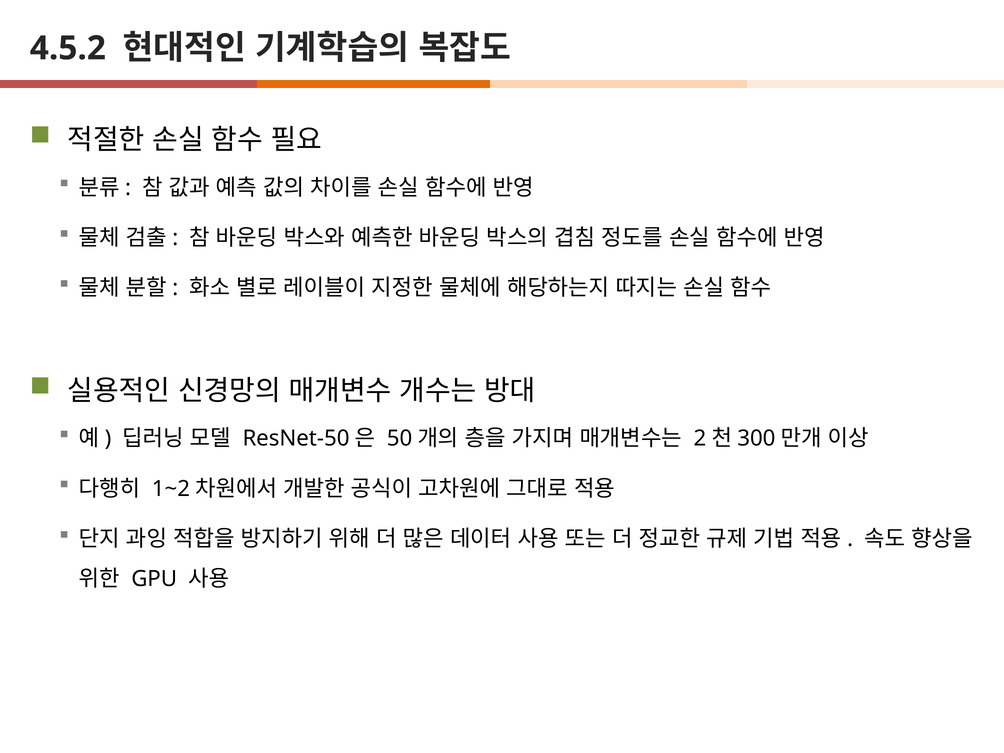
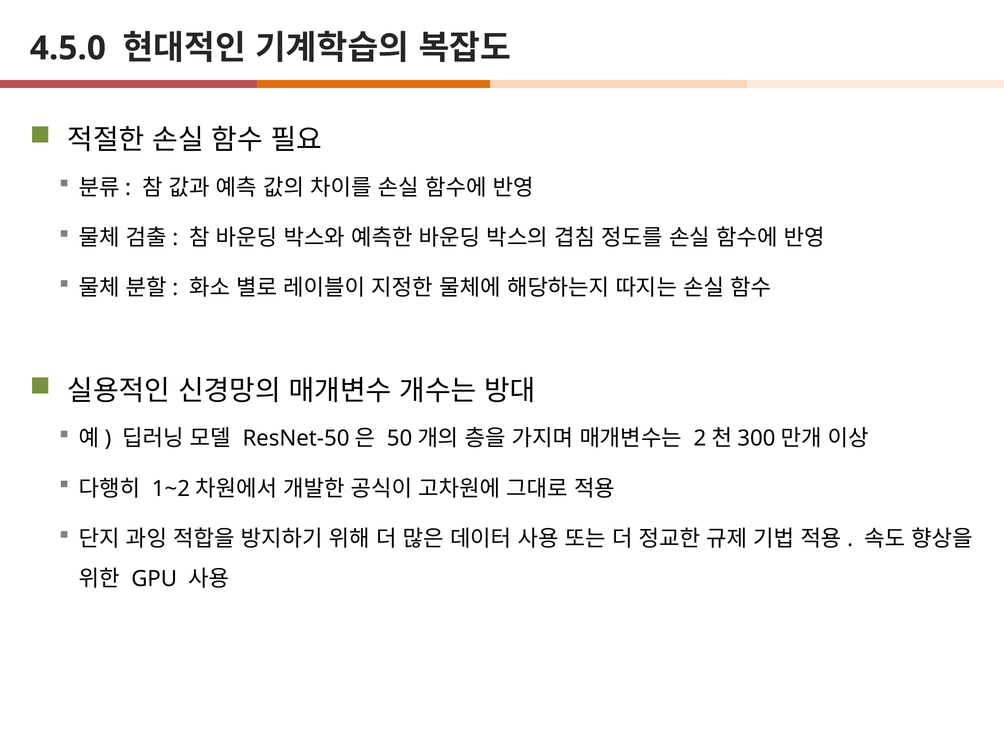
4.5.2: 4.5.2 -> 4.5.0
